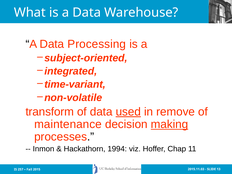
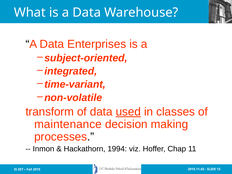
Processing: Processing -> Enterprises
remove: remove -> classes
making underline: present -> none
